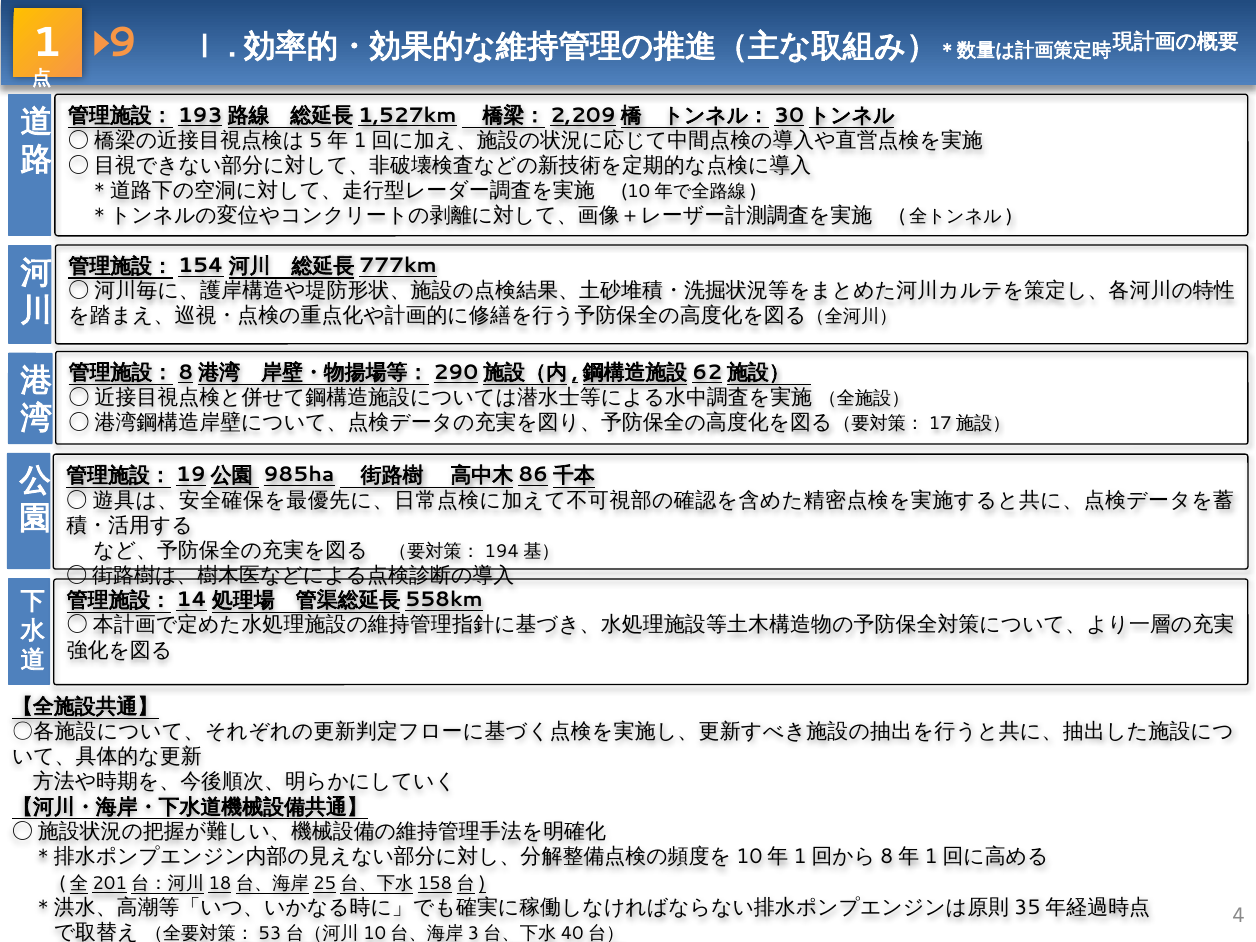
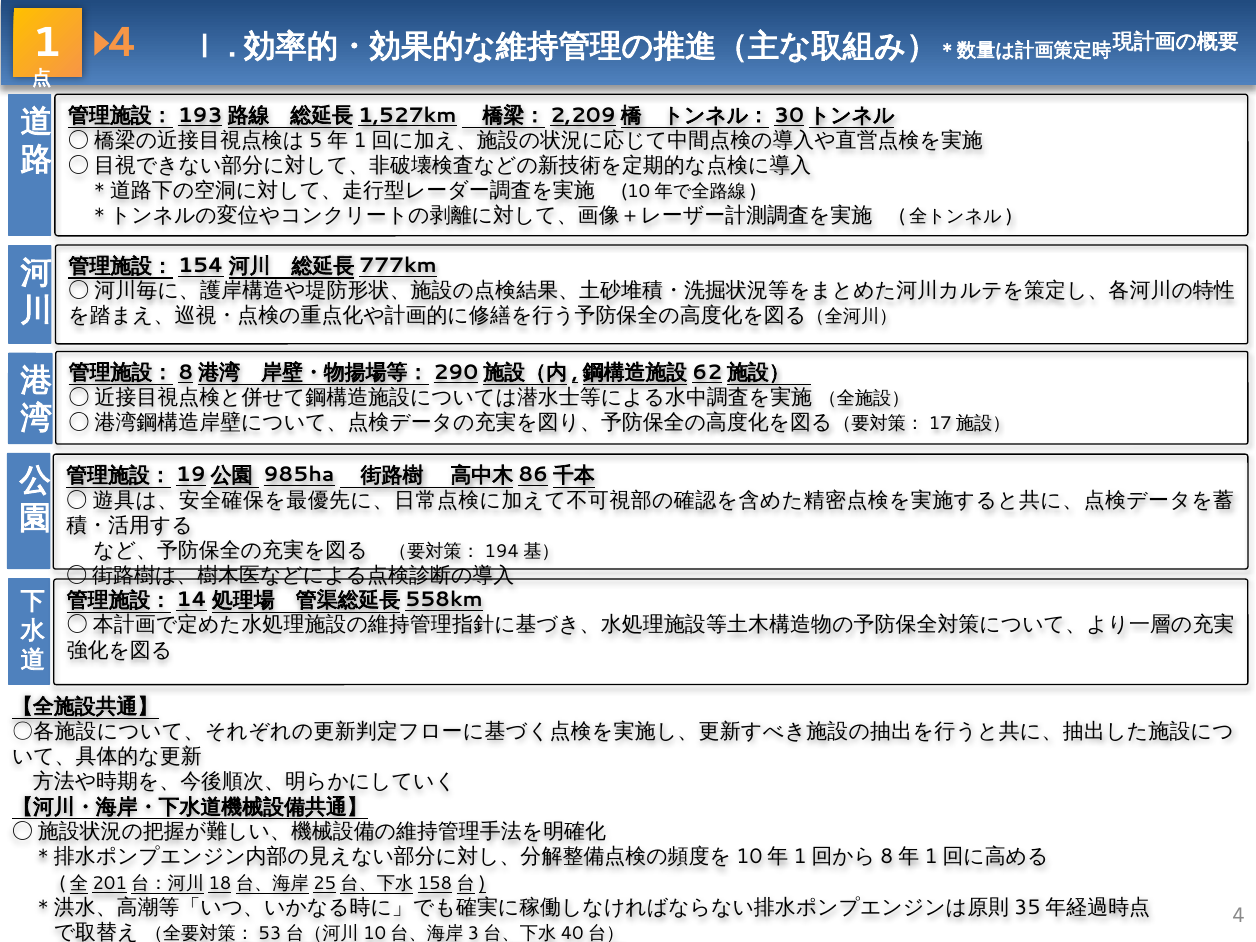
1 9: 9 -> 4
